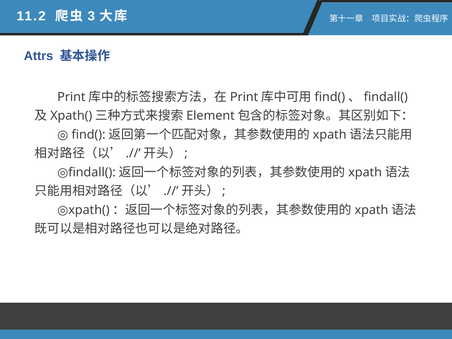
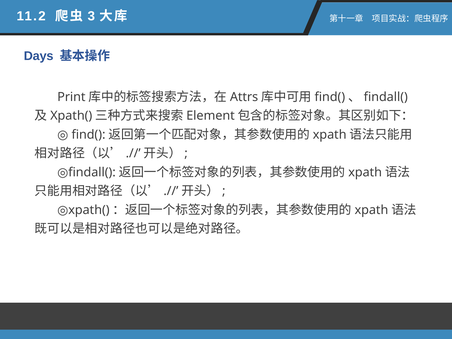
Attrs: Attrs -> Days
Print at (244, 97): Print -> Attrs
